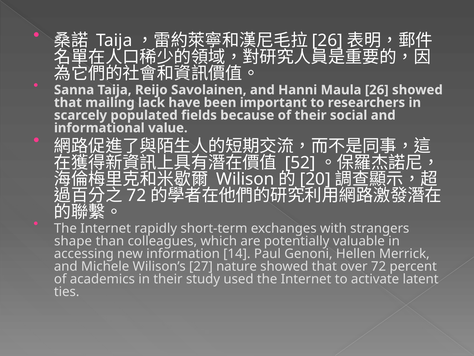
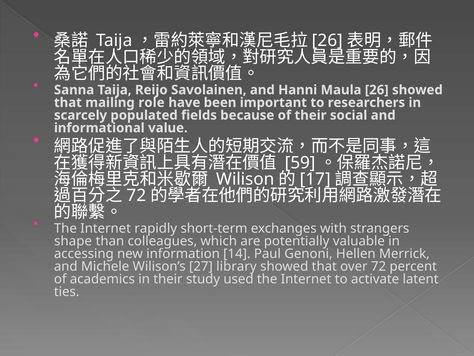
lack: lack -> role
52: 52 -> 59
20: 20 -> 17
nature: nature -> library
